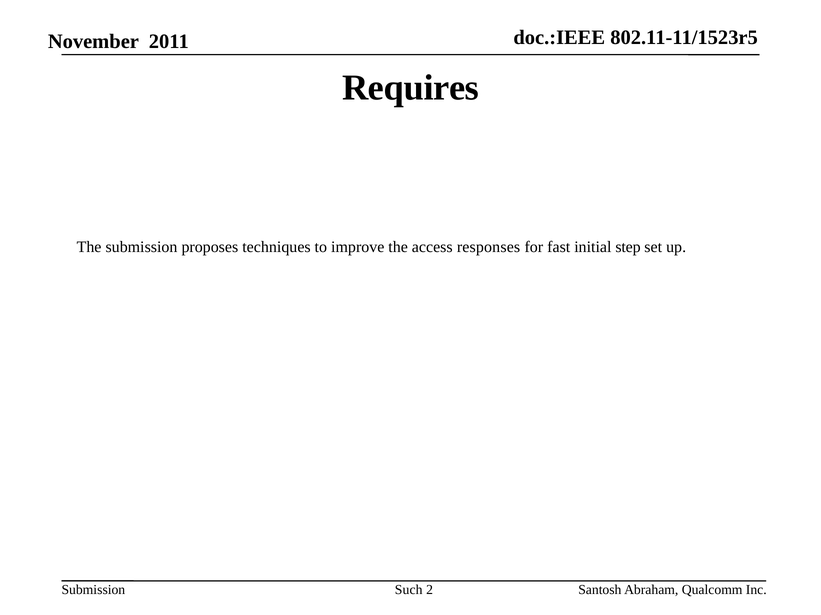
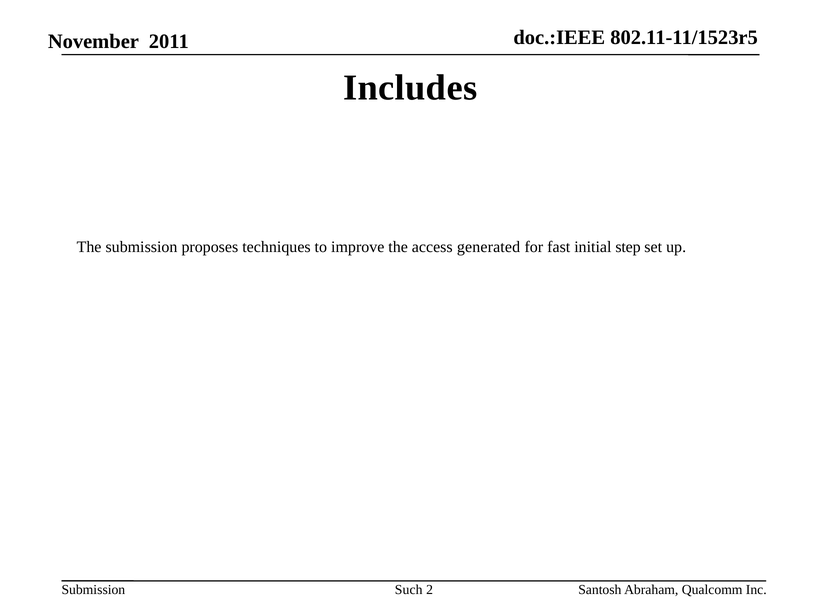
Requires: Requires -> Includes
responses: responses -> generated
